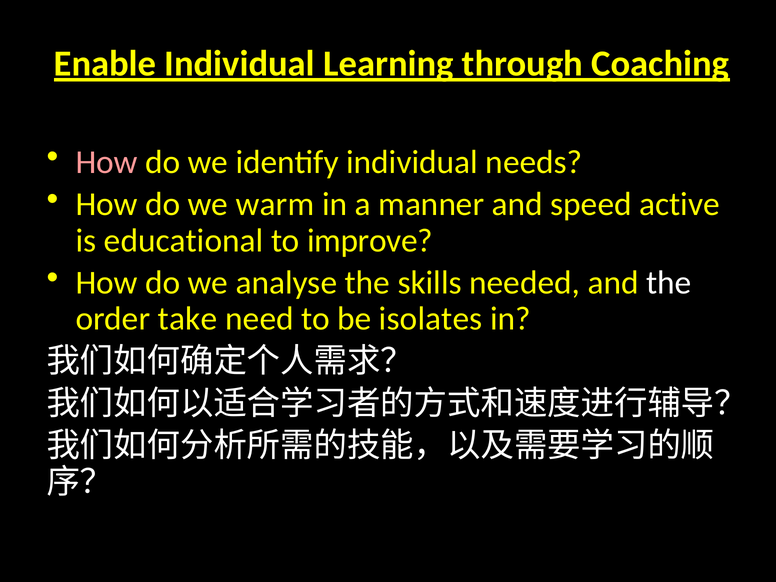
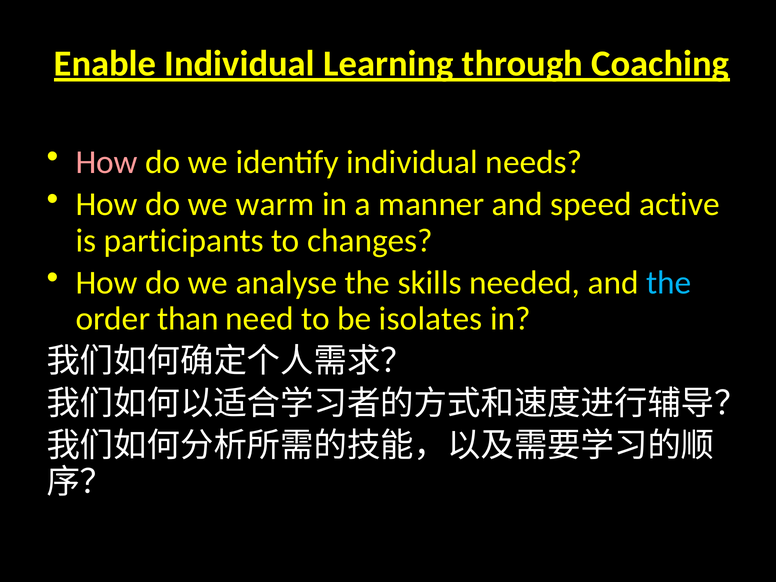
educational: educational -> participants
improve: improve -> changes
the at (669, 283) colour: white -> light blue
take: take -> than
